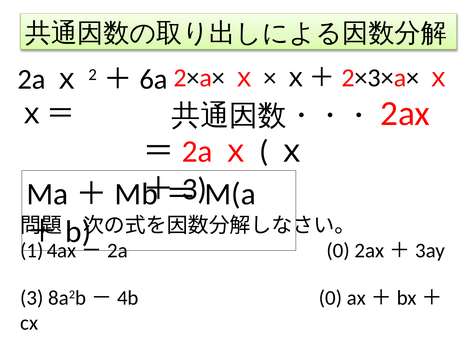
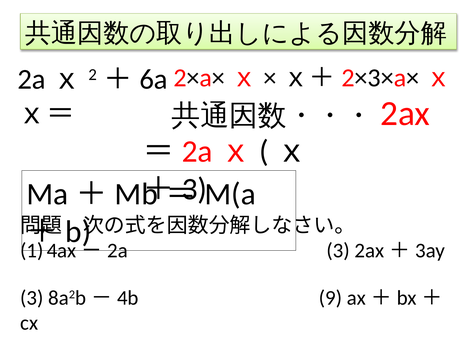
0 at (338, 251): 0 -> 3
8a2b－4b 0: 0 -> 9
